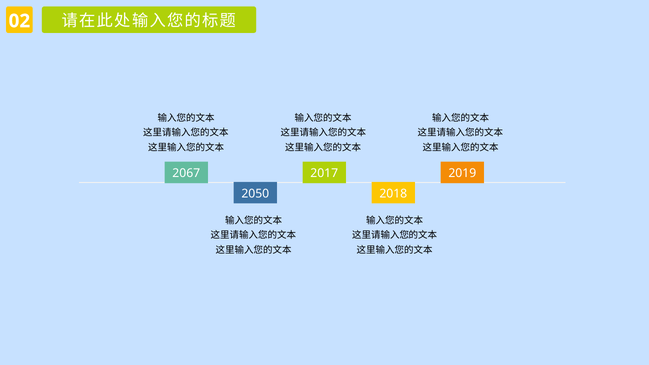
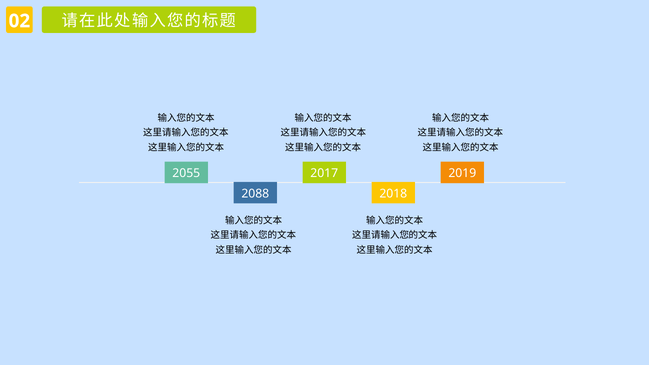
2067: 2067 -> 2055
2050: 2050 -> 2088
